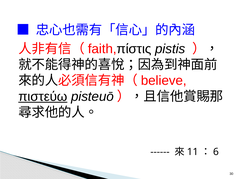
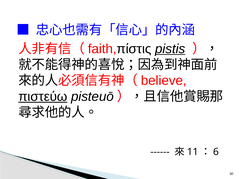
pistis underline: none -> present
